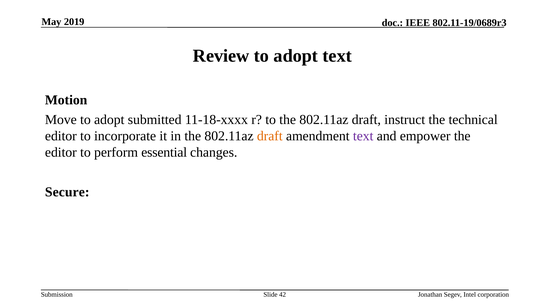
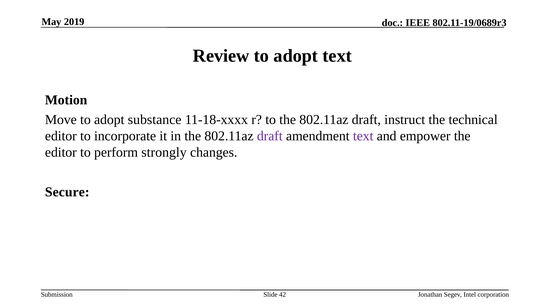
submitted: submitted -> substance
draft at (270, 136) colour: orange -> purple
essential: essential -> strongly
